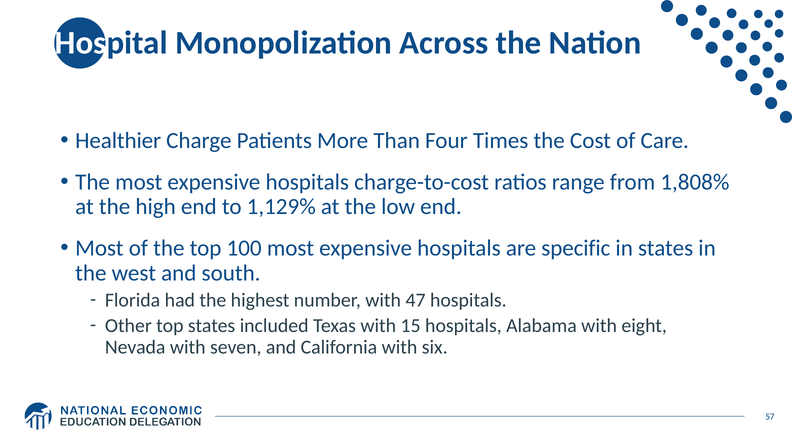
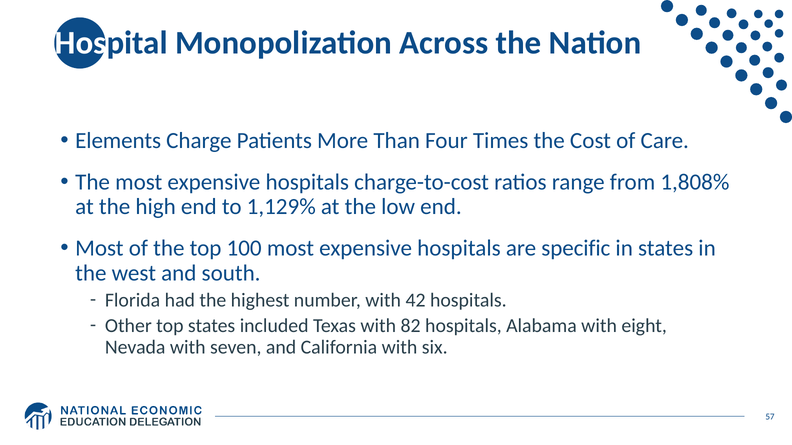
Healthier: Healthier -> Elements
47: 47 -> 42
15: 15 -> 82
